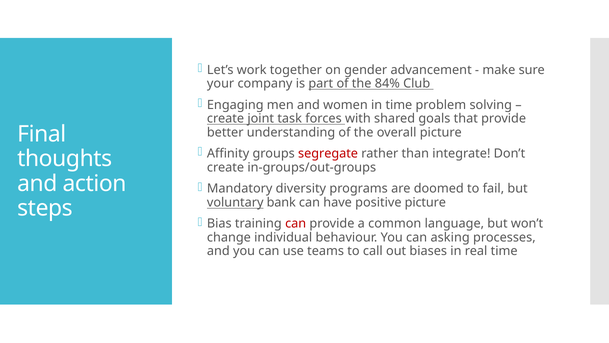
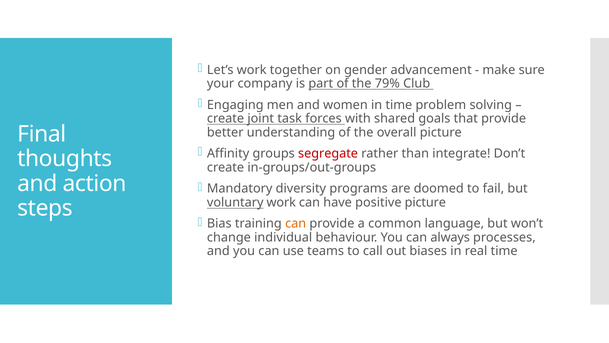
84%: 84% -> 79%
voluntary bank: bank -> work
can at (296, 223) colour: red -> orange
asking: asking -> always
